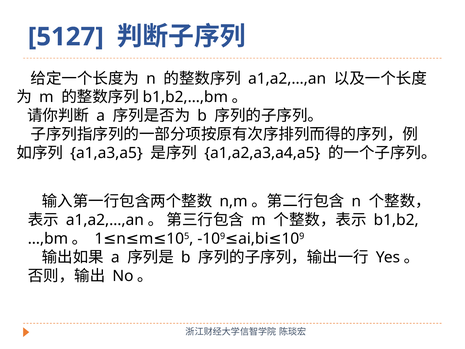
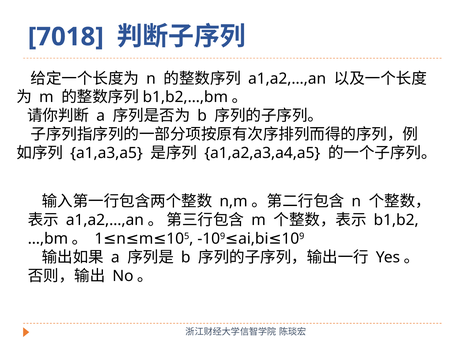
5127: 5127 -> 7018
